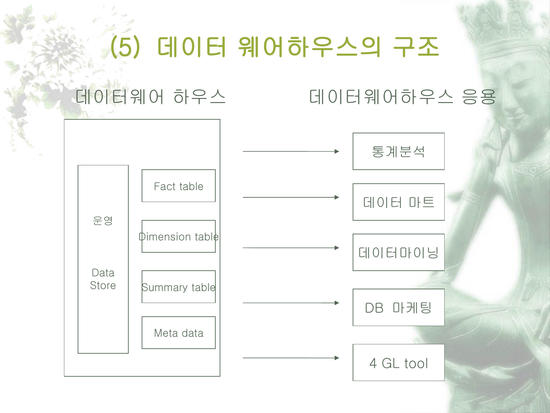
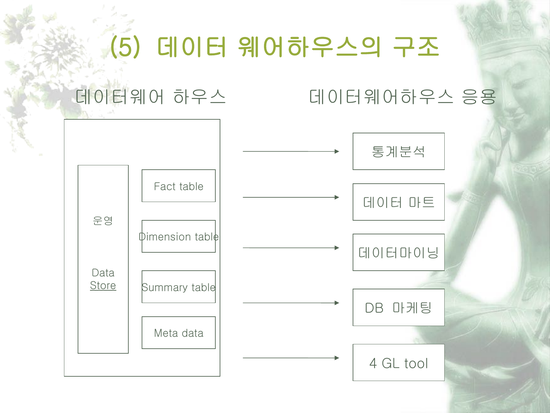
Store underline: none -> present
